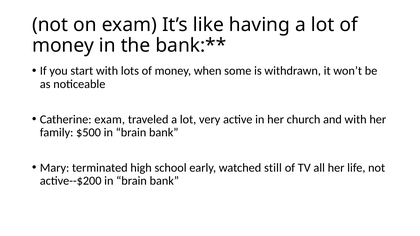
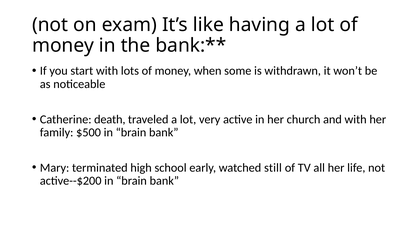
Catherine exam: exam -> death
